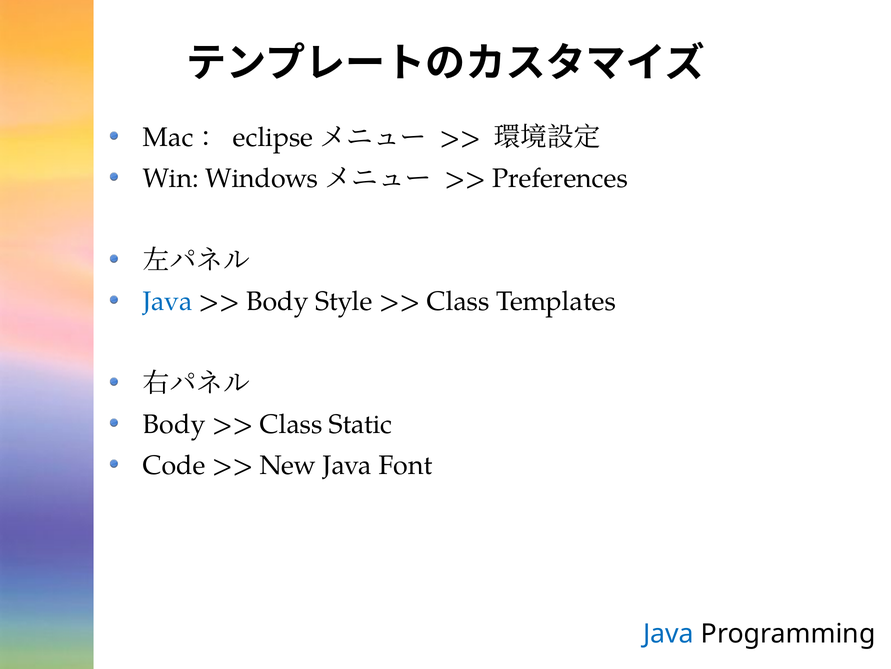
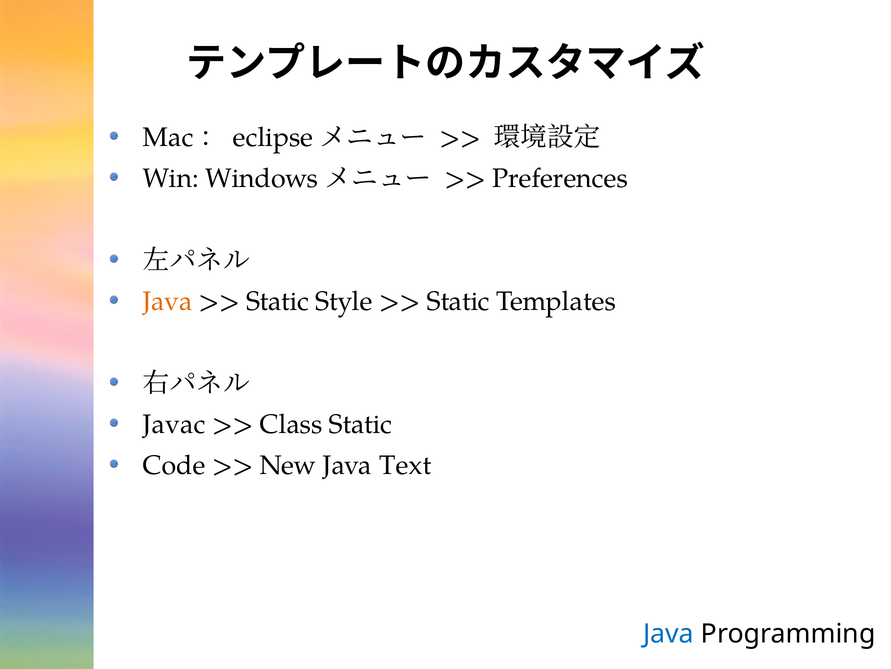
Java at (167, 301) colour: blue -> orange
Body at (277, 301): Body -> Static
Class at (458, 301): Class -> Static
Body at (174, 424): Body -> Javac
Font: Font -> Text
